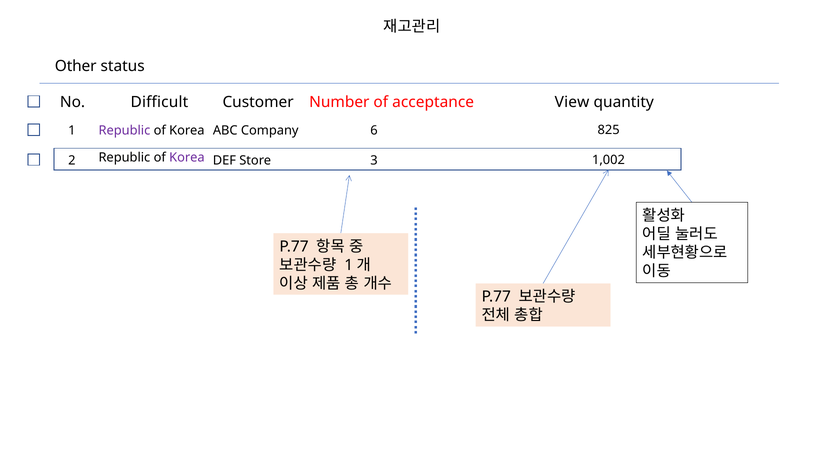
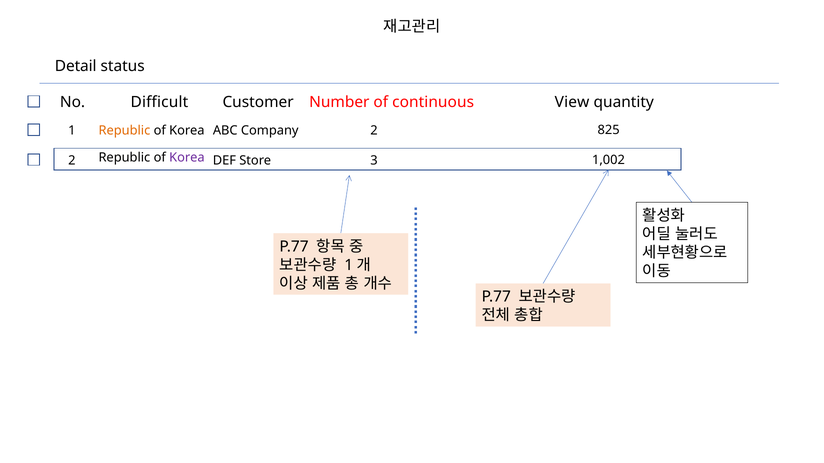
Other: Other -> Detail
acceptance: acceptance -> continuous
Republic at (124, 131) colour: purple -> orange
Korea 6: 6 -> 2
